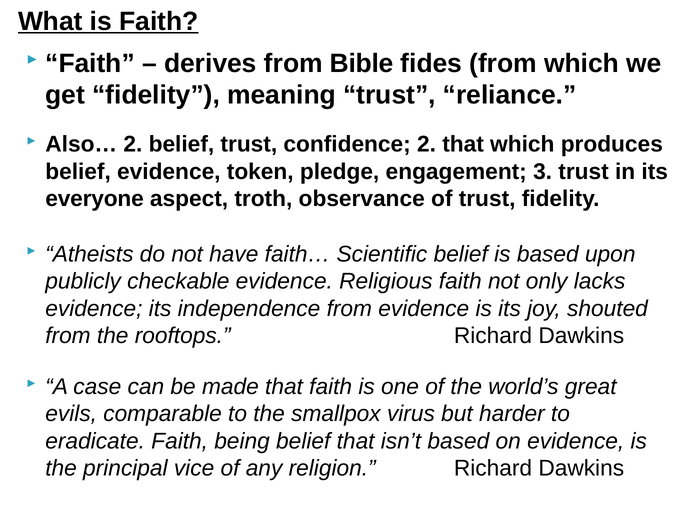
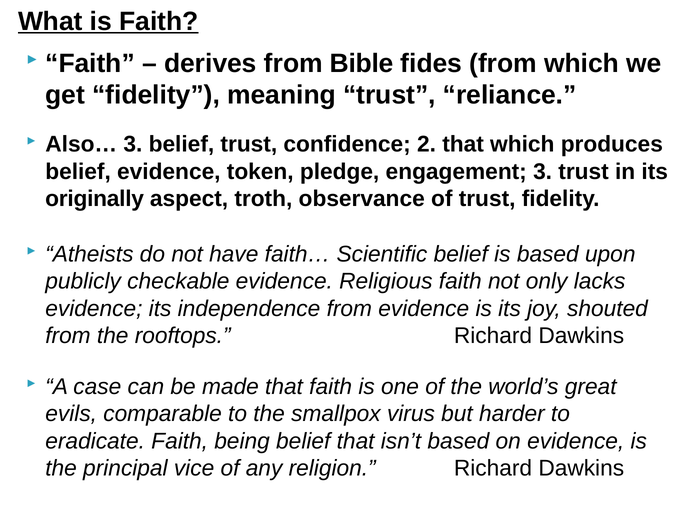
Also… 2: 2 -> 3
everyone: everyone -> originally
